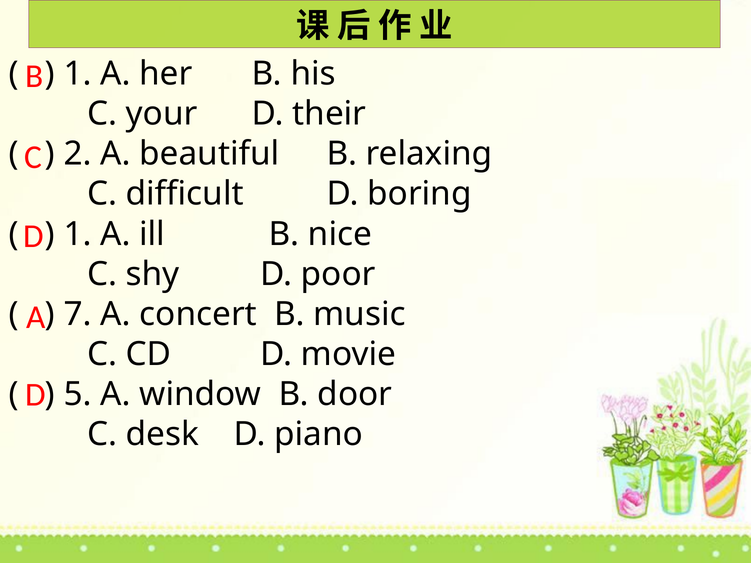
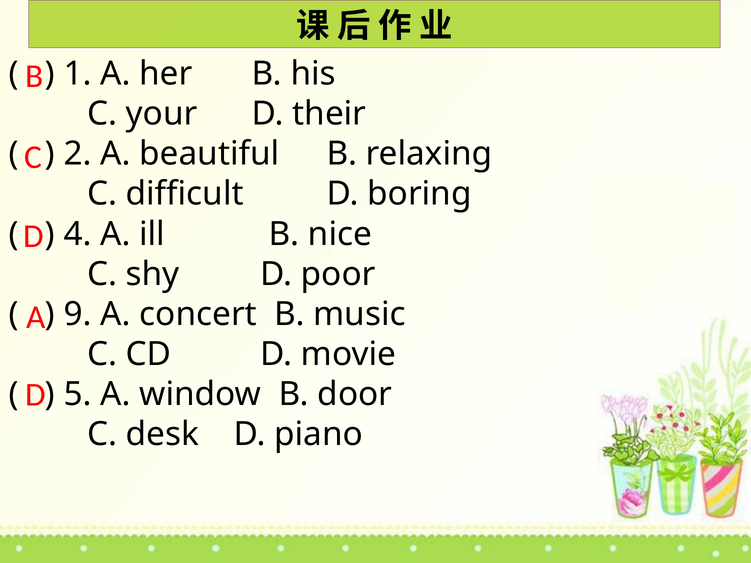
1 at (78, 234): 1 -> 4
7: 7 -> 9
